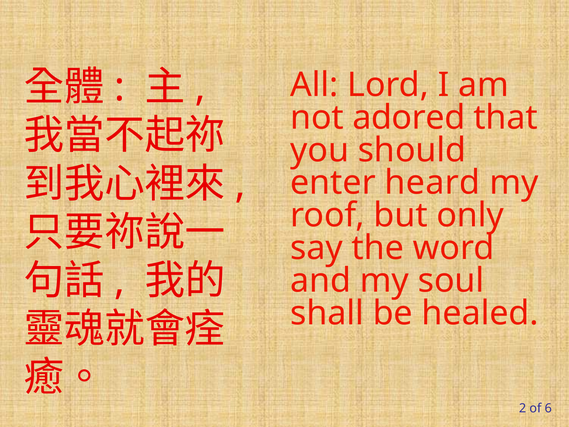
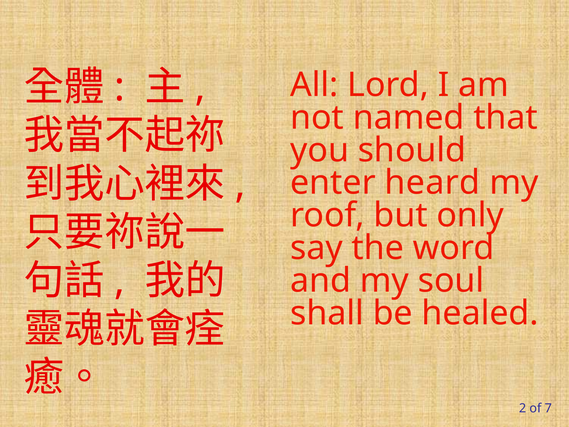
adored: adored -> named
6: 6 -> 7
